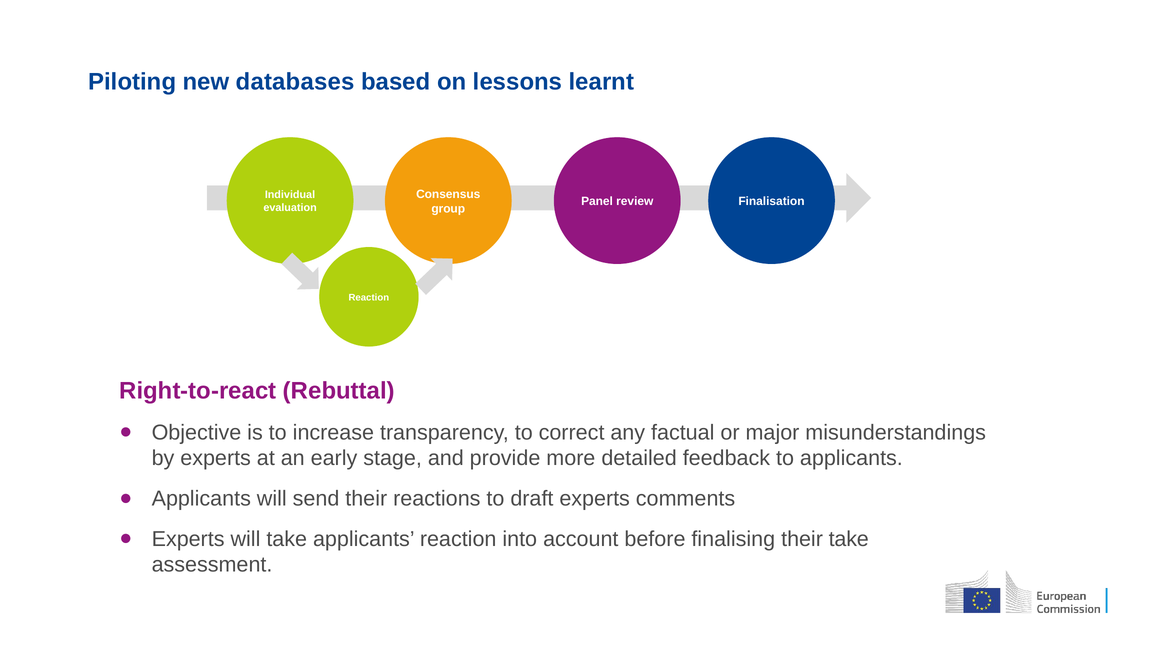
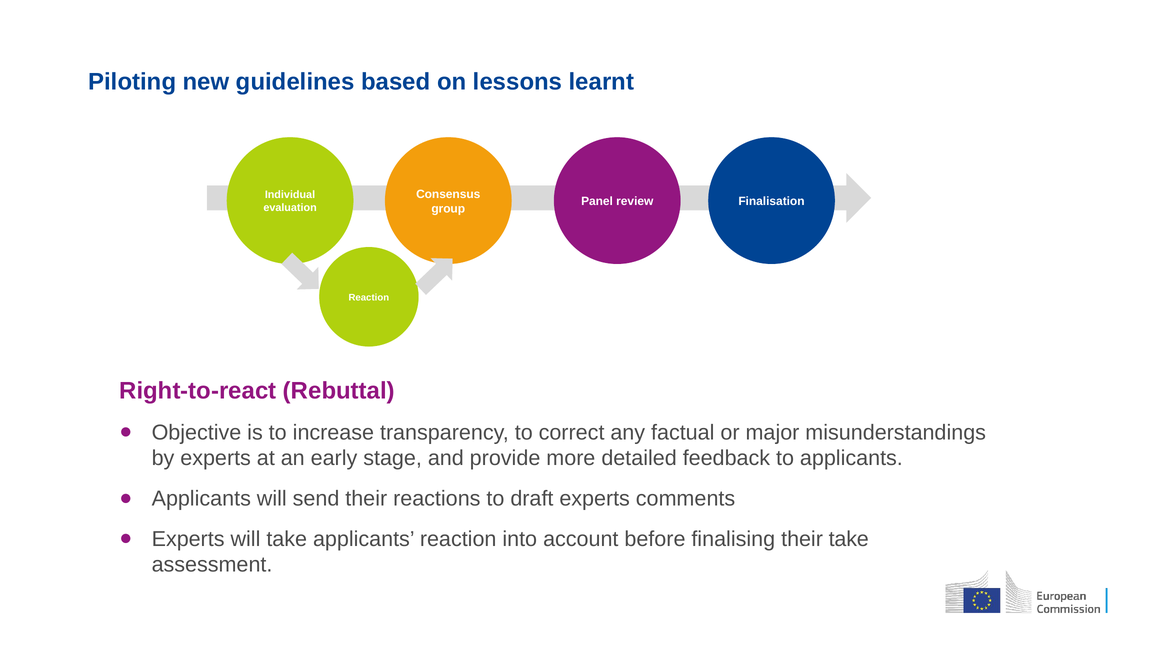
databases: databases -> guidelines
